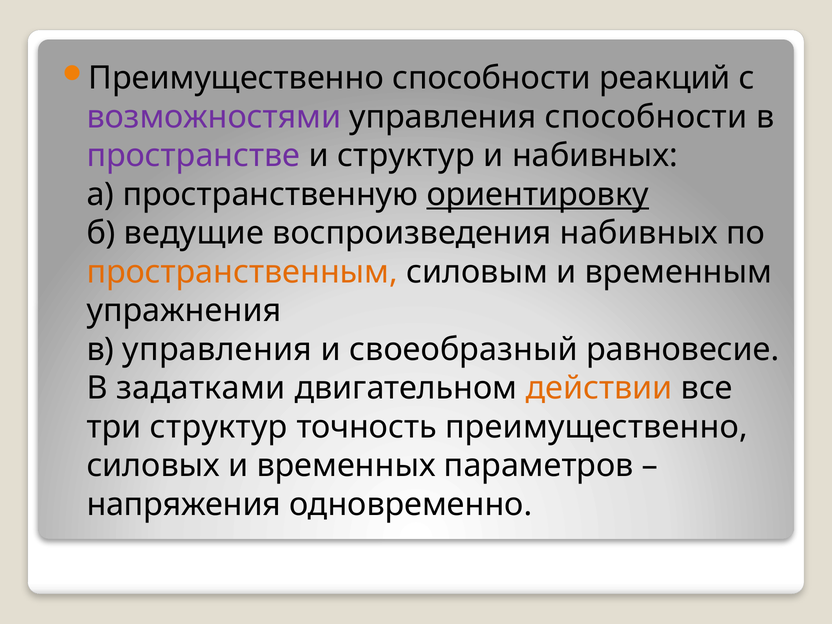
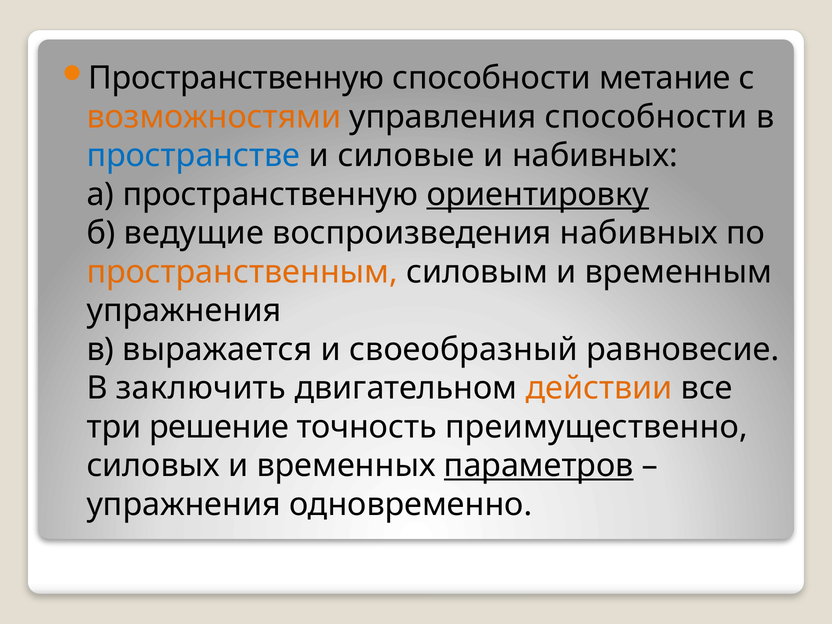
Преимущественно at (236, 78): Преимущественно -> Пространственную
реакций: реакций -> метание
возможностями colour: purple -> orange
пространстве colour: purple -> blue
и структур: структур -> силовые
в управления: управления -> выражается
задатками: задатками -> заключить
три структур: структур -> решение
параметров underline: none -> present
напряжения at (184, 504): напряжения -> упражнения
